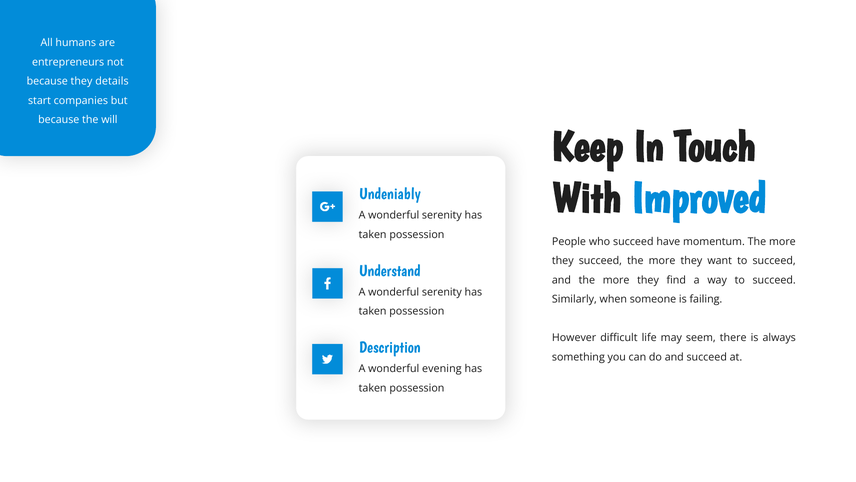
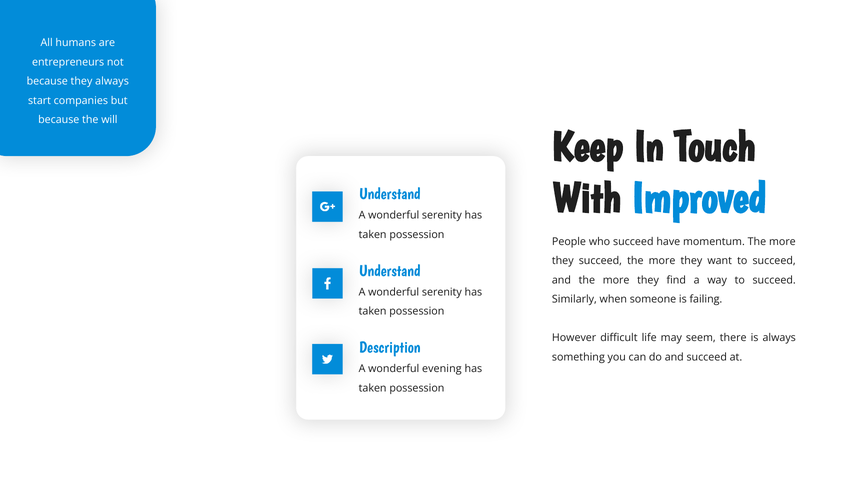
they details: details -> always
Undeniably at (390, 194): Undeniably -> Understand
